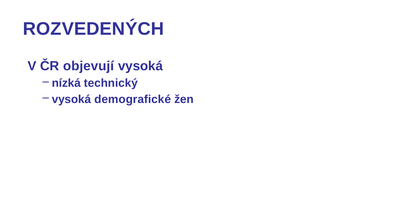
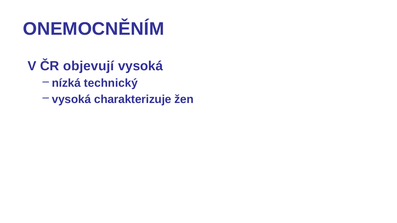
ROZVEDENÝCH: ROZVEDENÝCH -> ONEMOCNĚNÍM
demografické: demografické -> charakterizuje
